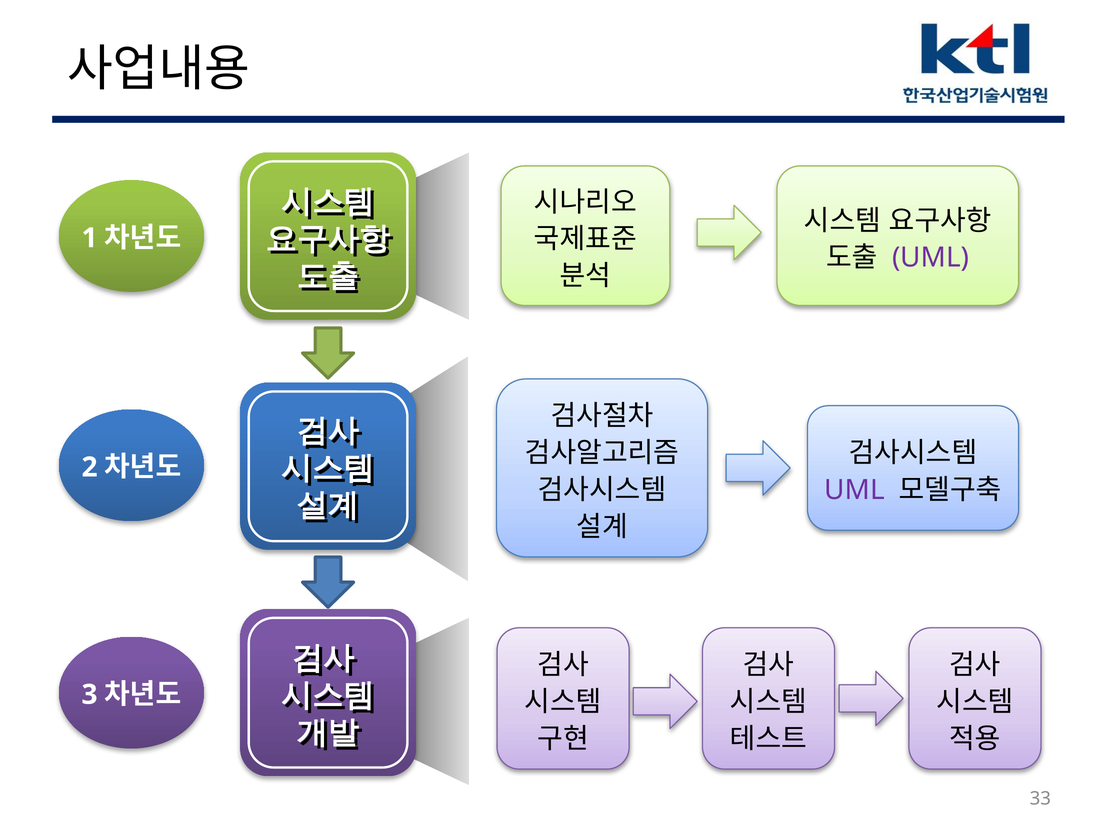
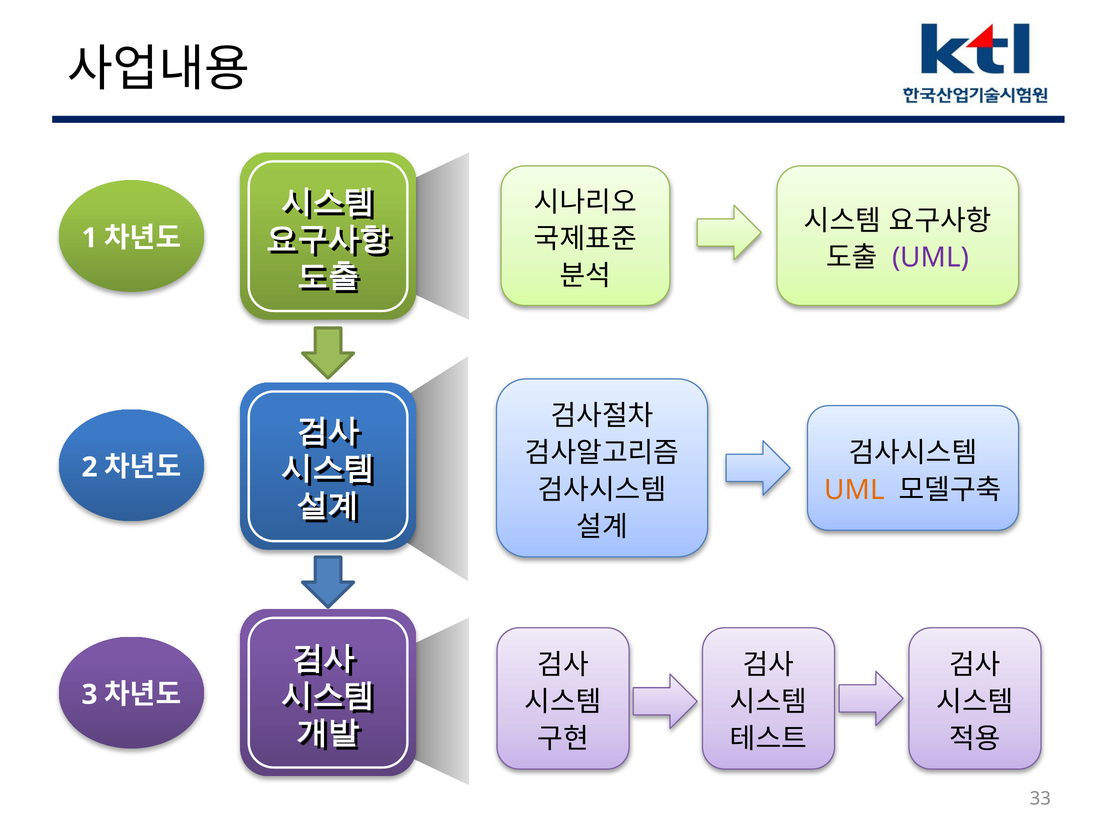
UML at (855, 490) colour: purple -> orange
